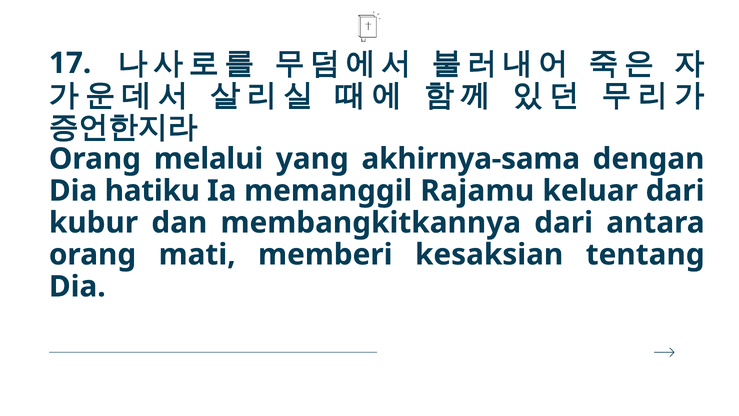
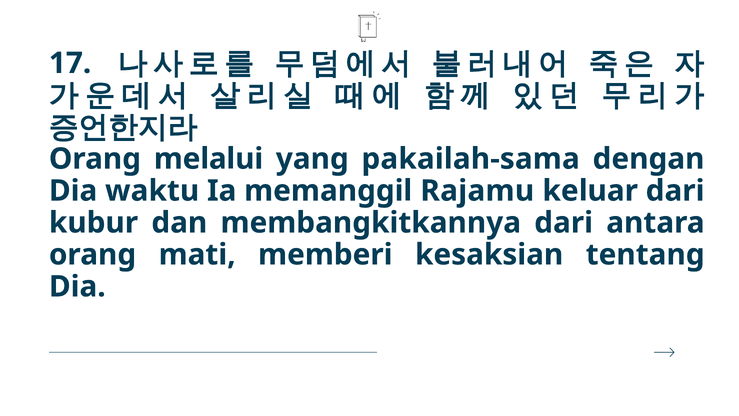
akhirnya-sama: akhirnya-sama -> pakailah-sama
hatiku: hatiku -> waktu
